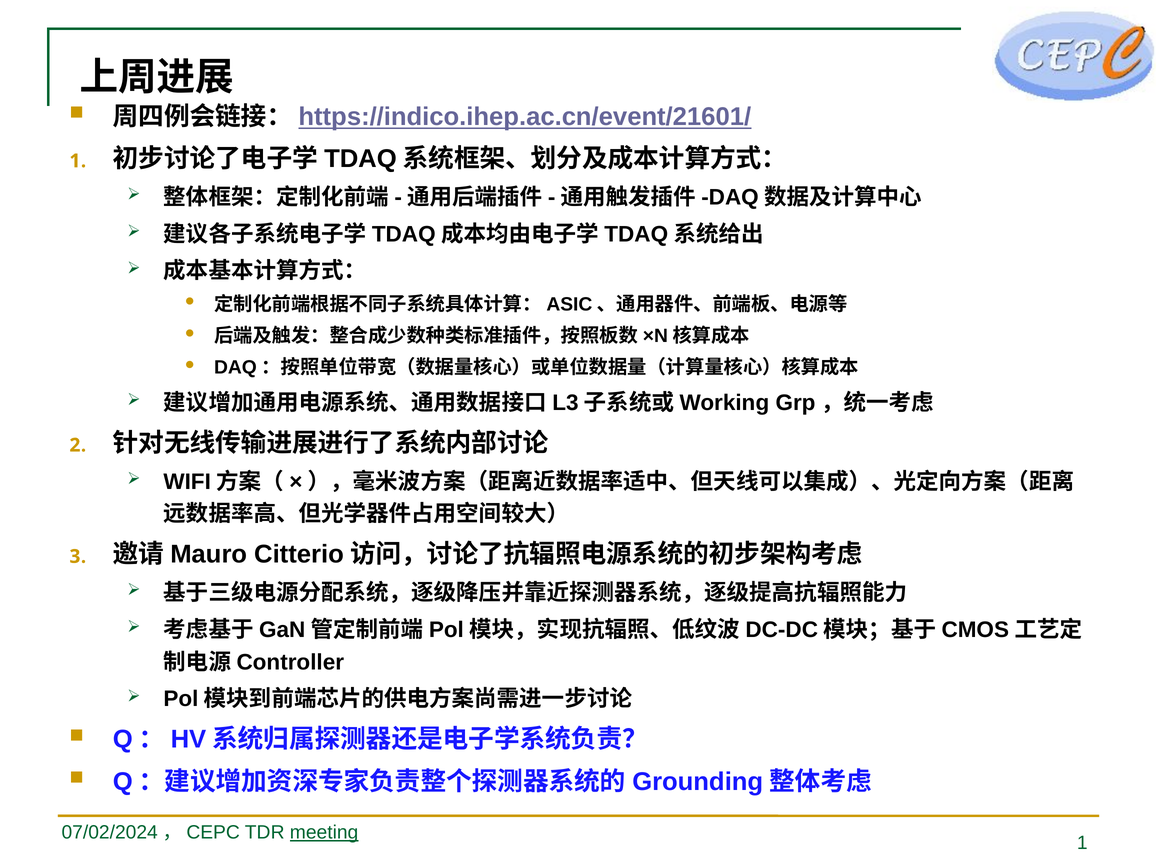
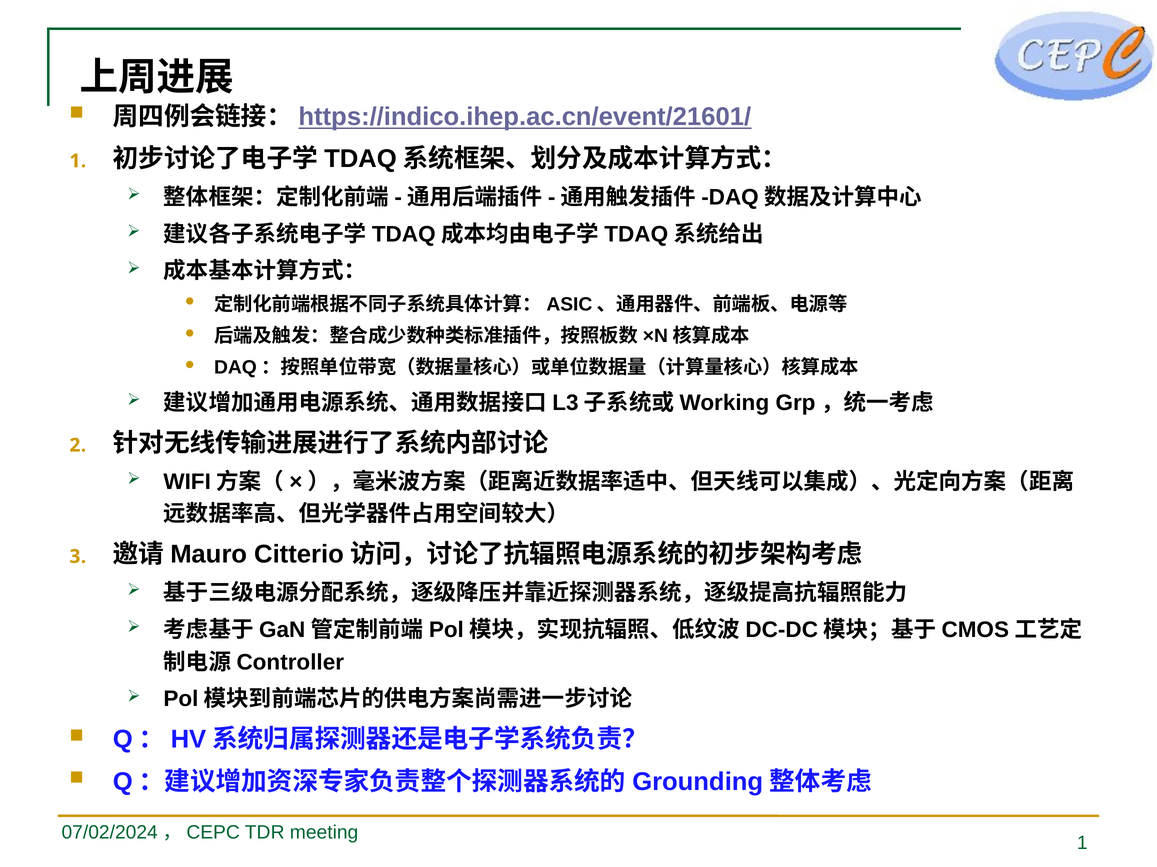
meeting underline: present -> none
